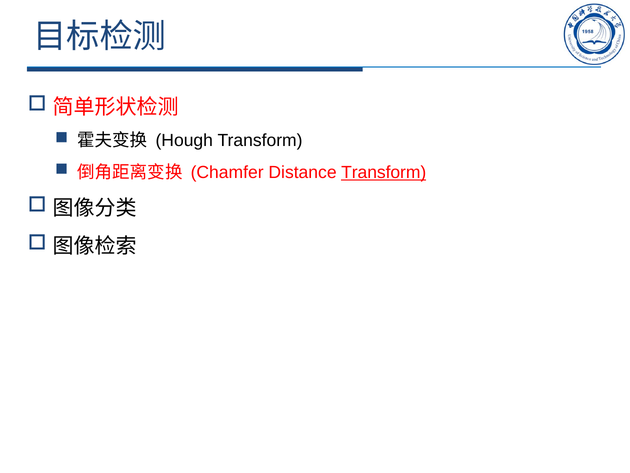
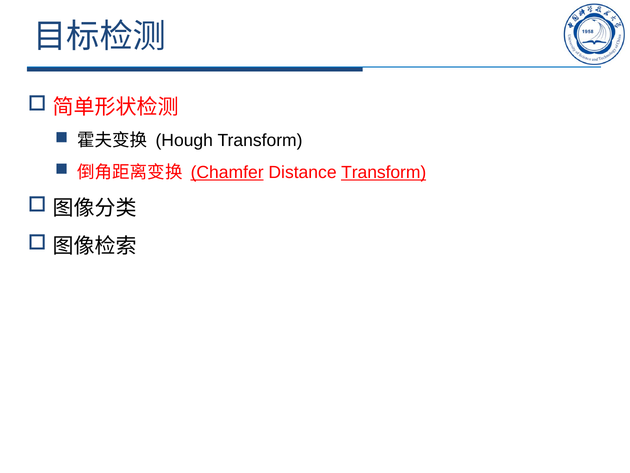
Chamfer underline: none -> present
